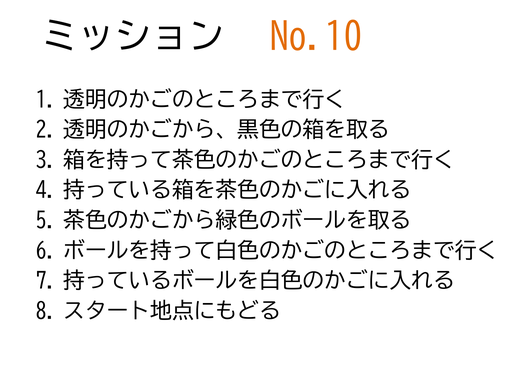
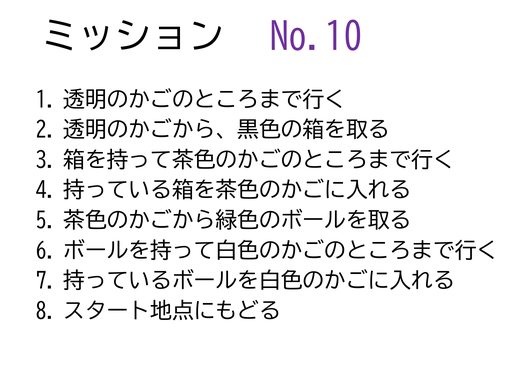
No.10 colour: orange -> purple
